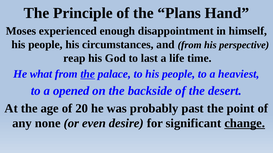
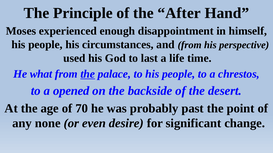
Plans: Plans -> After
reap: reap -> used
heaviest: heaviest -> chrestos
20: 20 -> 70
change underline: present -> none
